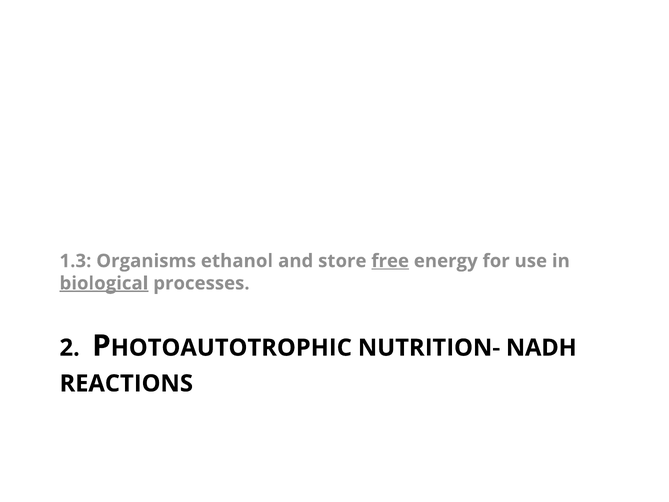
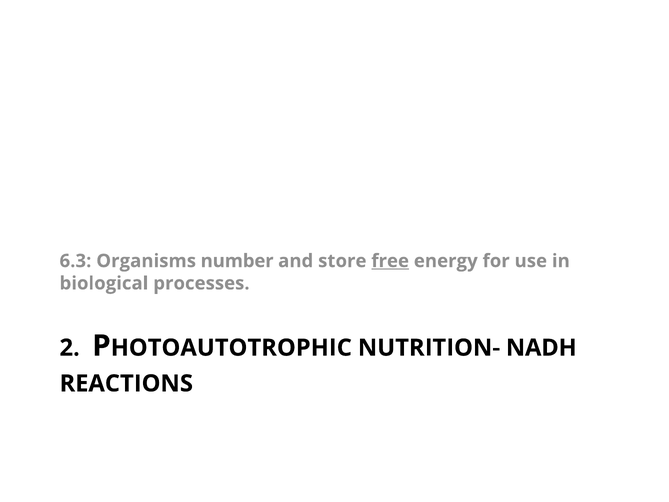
1.3: 1.3 -> 6.3
ethanol: ethanol -> number
biological underline: present -> none
